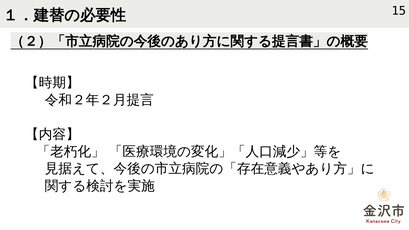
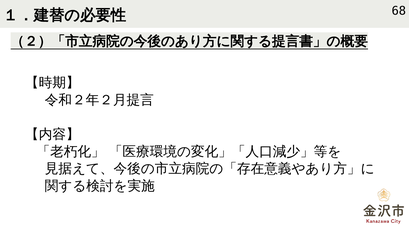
15: 15 -> 68
